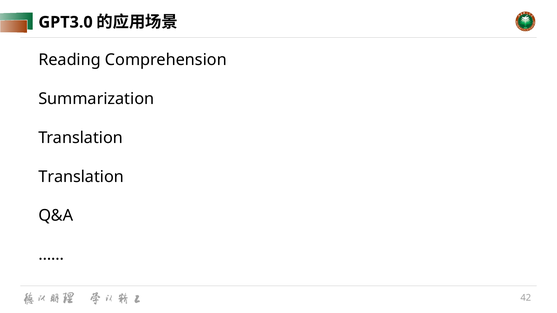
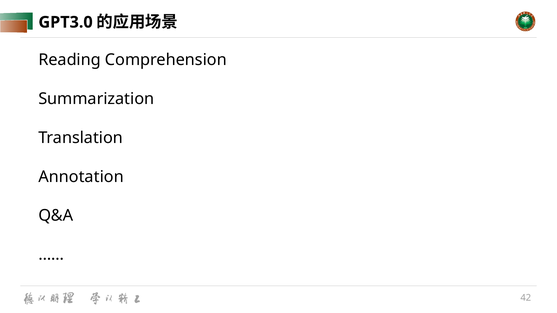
Translation at (81, 177): Translation -> Annotation
